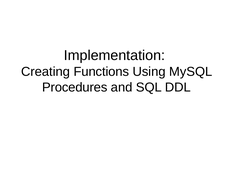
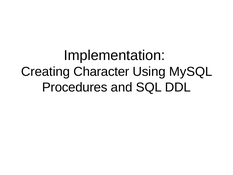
Functions: Functions -> Character
